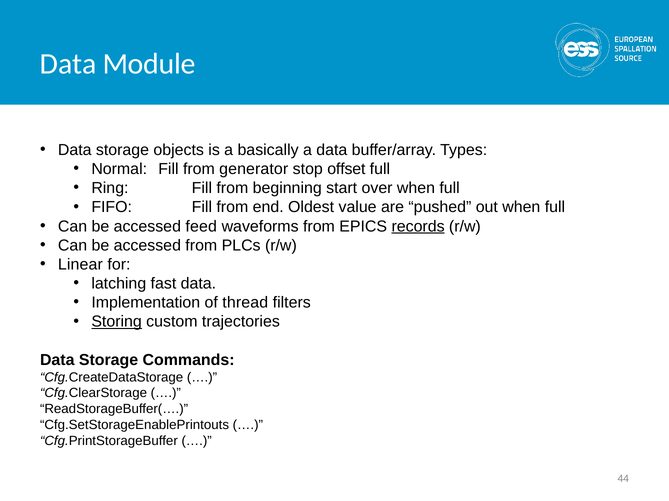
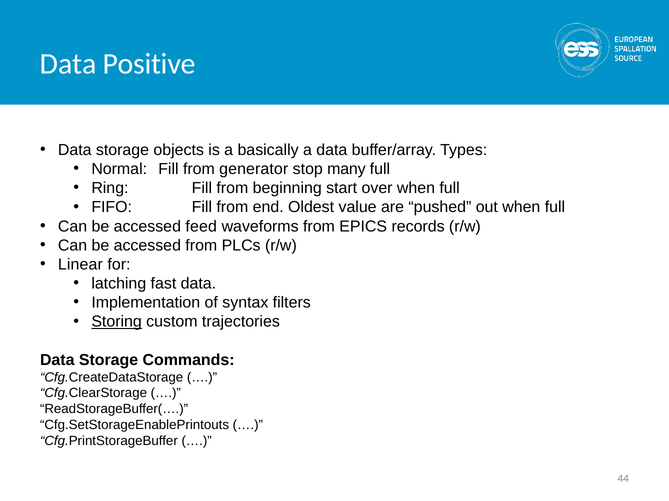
Module: Module -> Positive
offset: offset -> many
records underline: present -> none
thread: thread -> syntax
